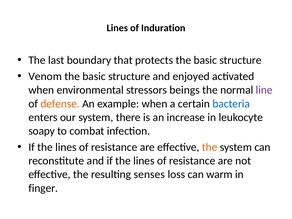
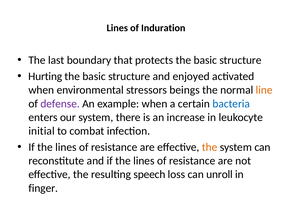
Venom: Venom -> Hurting
line colour: purple -> orange
defense colour: orange -> purple
soapy: soapy -> initial
senses: senses -> speech
warm: warm -> unroll
